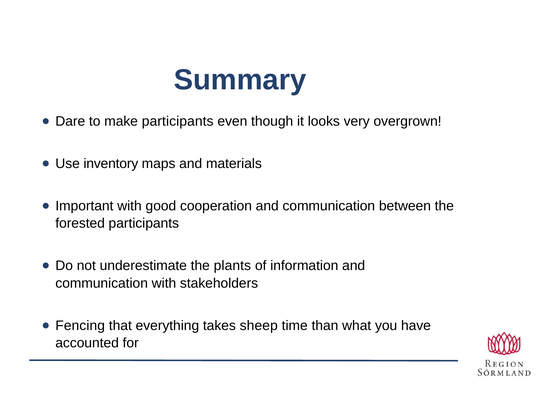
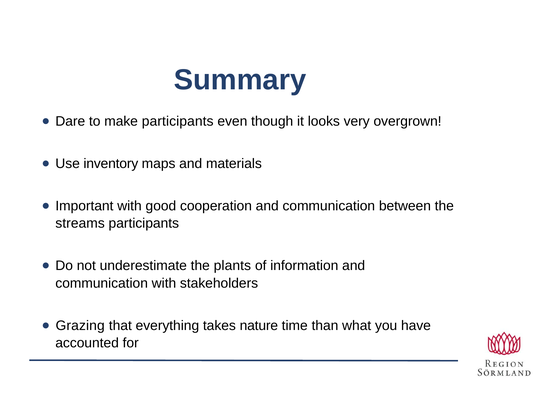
forested: forested -> streams
Fencing: Fencing -> Grazing
sheep: sheep -> nature
